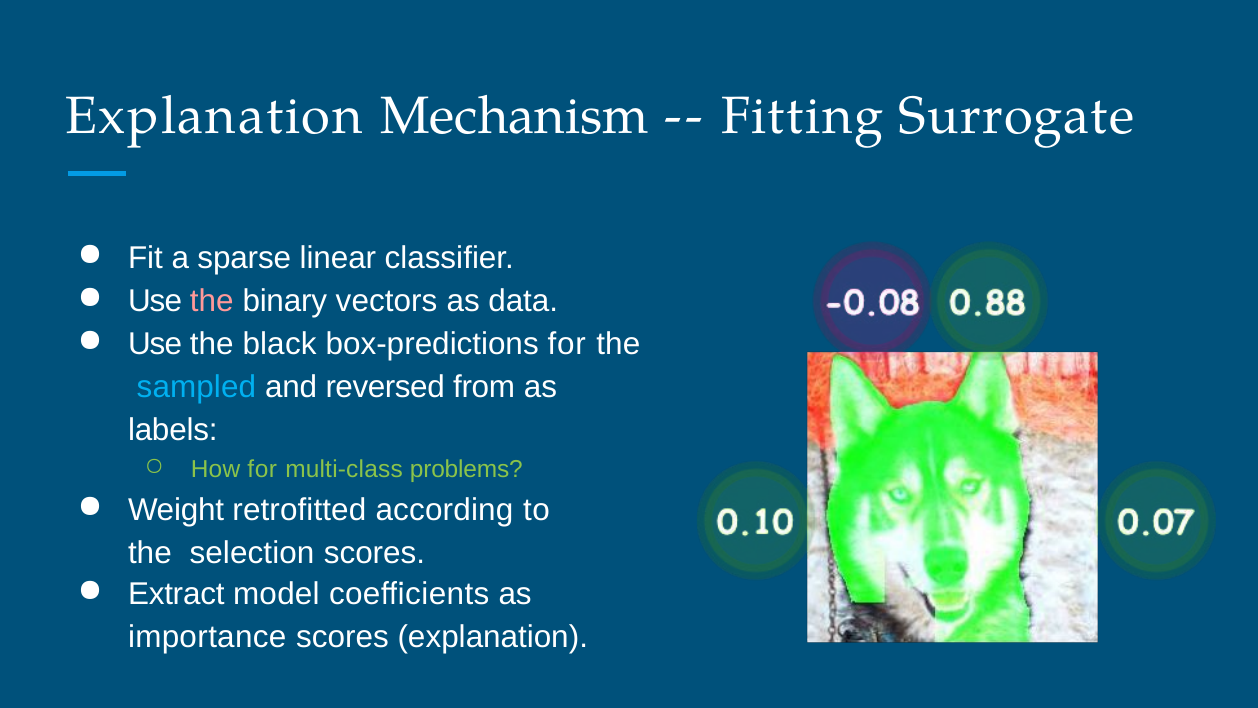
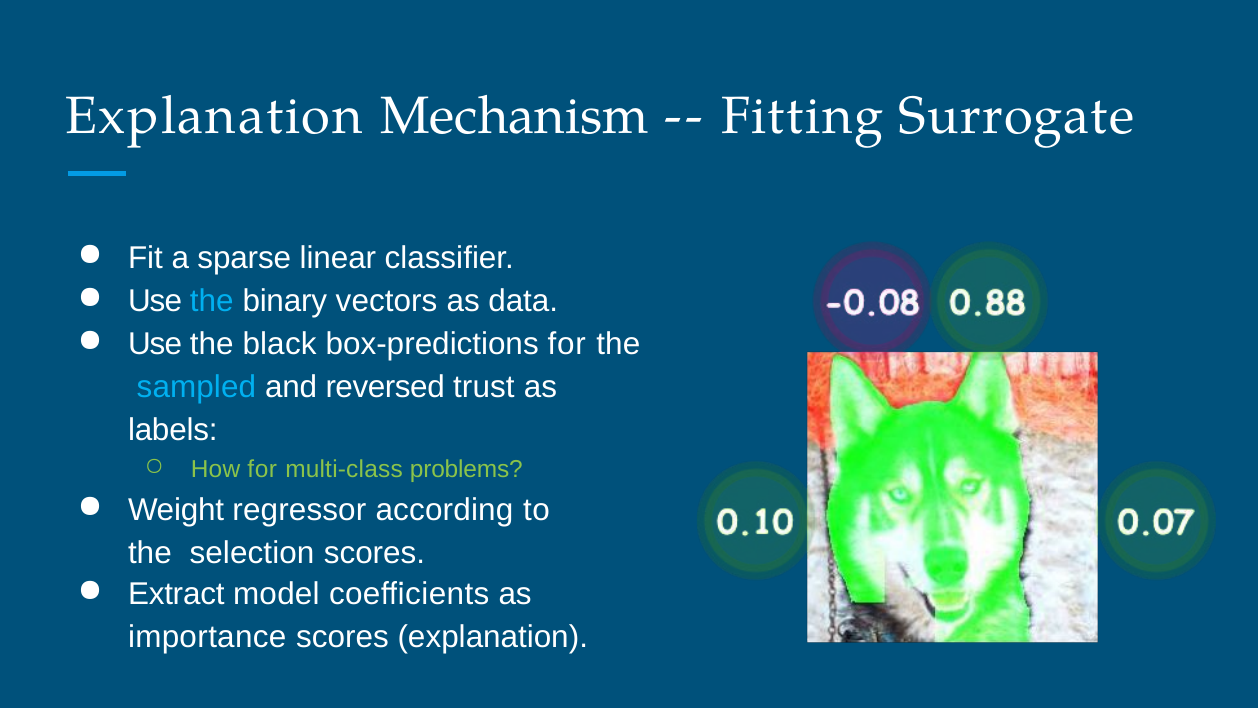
the at (212, 301) colour: pink -> light blue
from: from -> trust
retroﬁtted: retroﬁtted -> regressor
